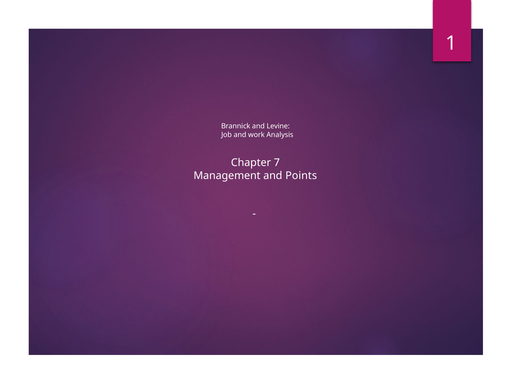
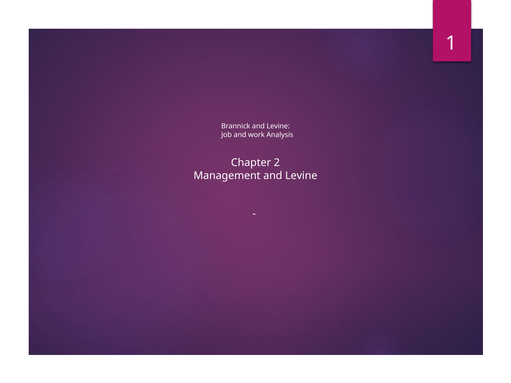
7: 7 -> 2
Management and Points: Points -> Levine
